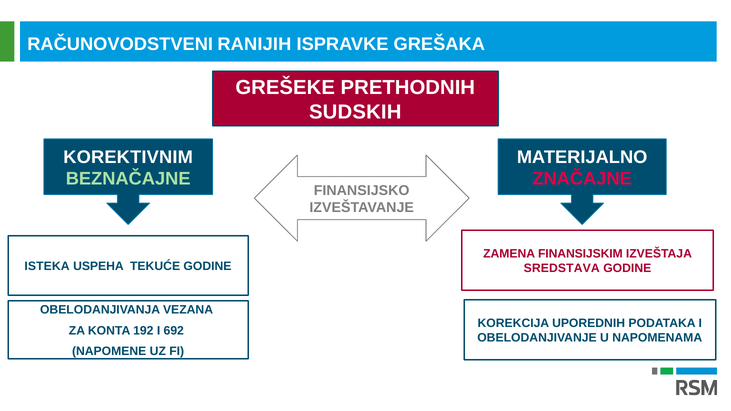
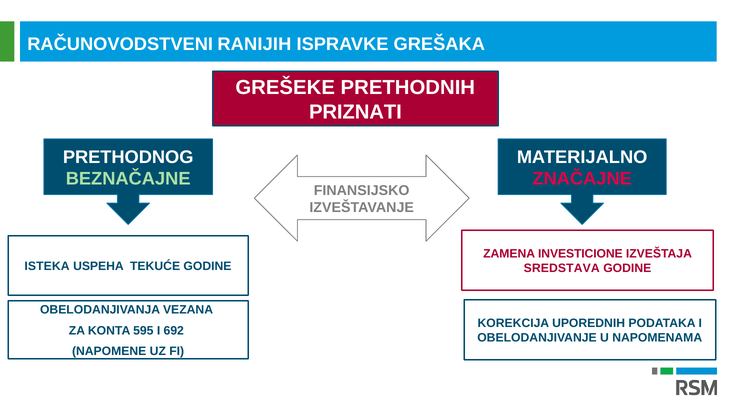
SUDSKIH: SUDSKIH -> PRIZNATI
KOREKTIVNIM: KOREKTIVNIM -> PRETHODNOG
FINANSIJSKIM: FINANSIJSKIM -> INVESTICIONE
192: 192 -> 595
